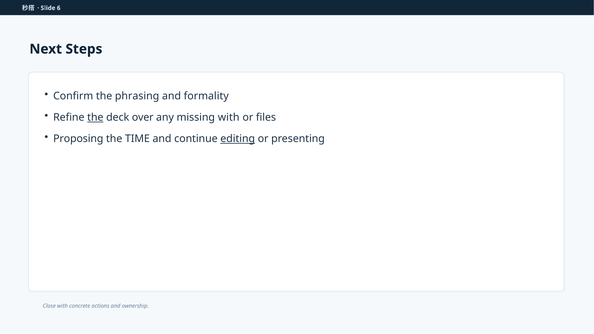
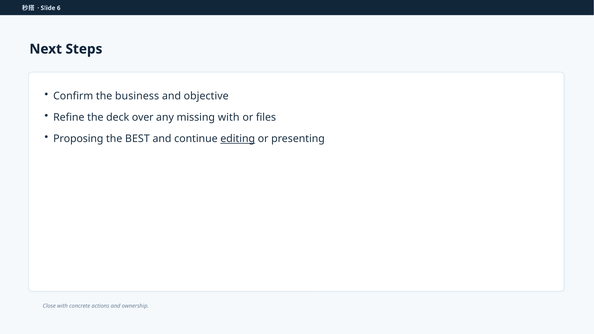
phrasing: phrasing -> business
formality: formality -> objective
the at (95, 117) underline: present -> none
TIME: TIME -> BEST
